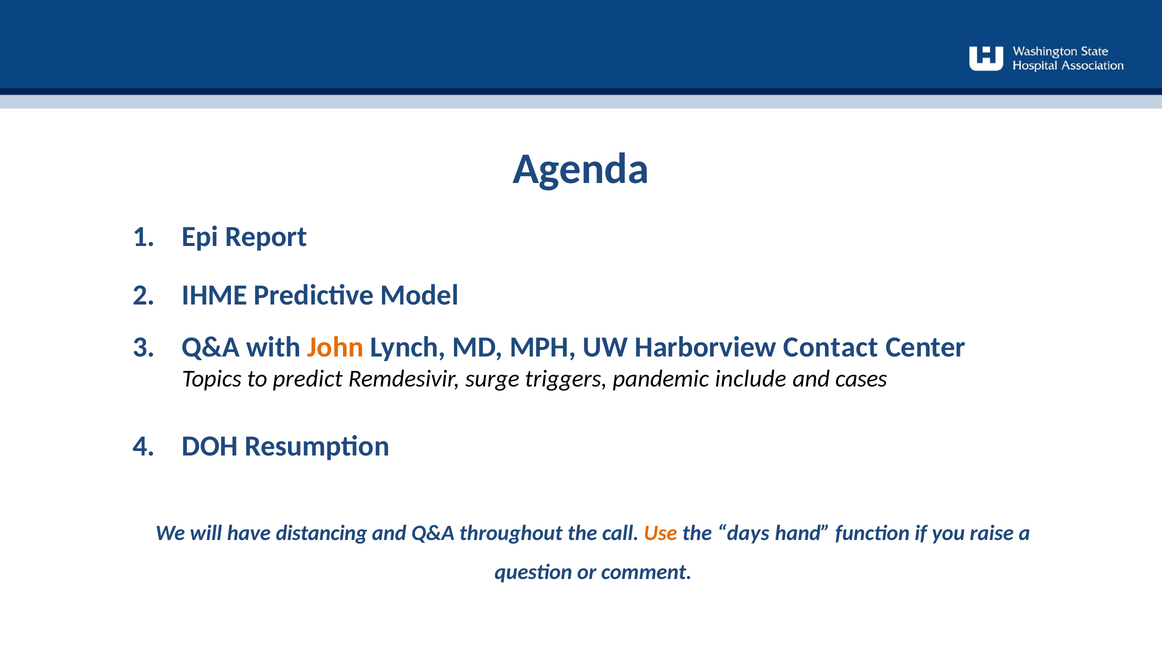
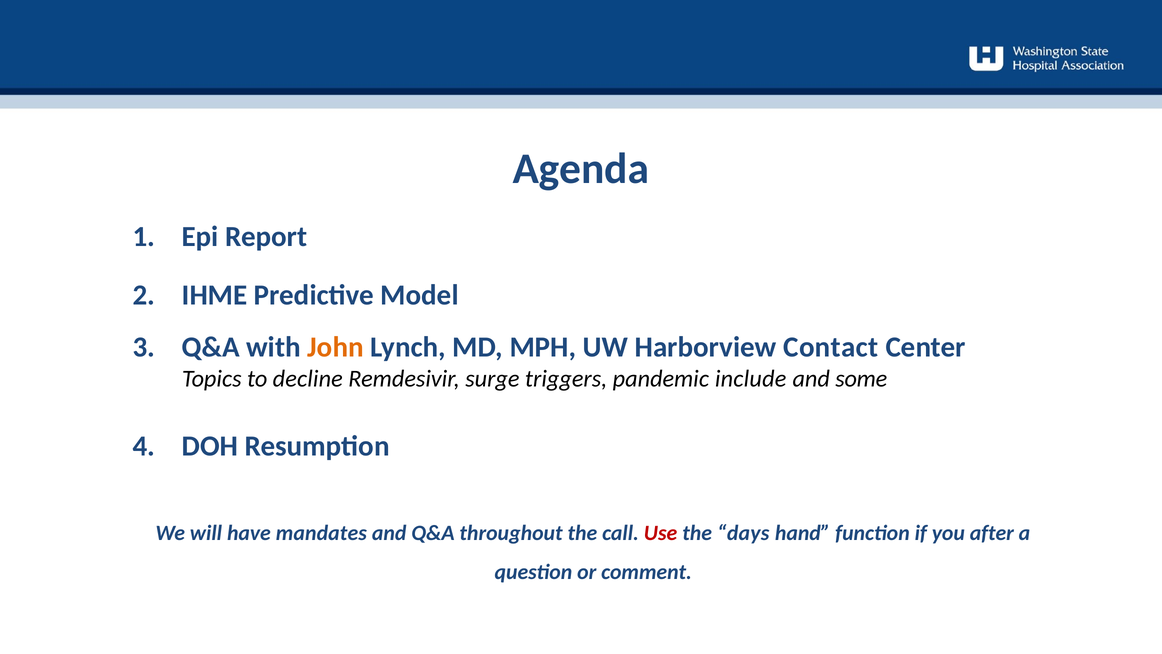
predict: predict -> decline
cases: cases -> some
distancing: distancing -> mandates
Use colour: orange -> red
raise: raise -> after
